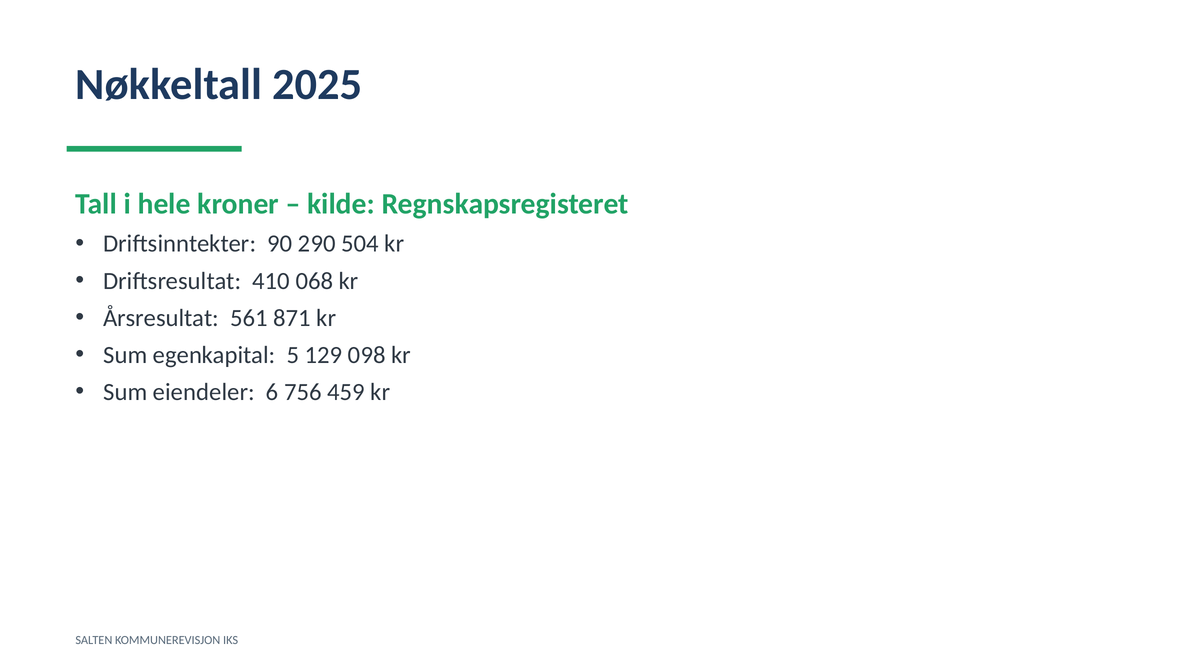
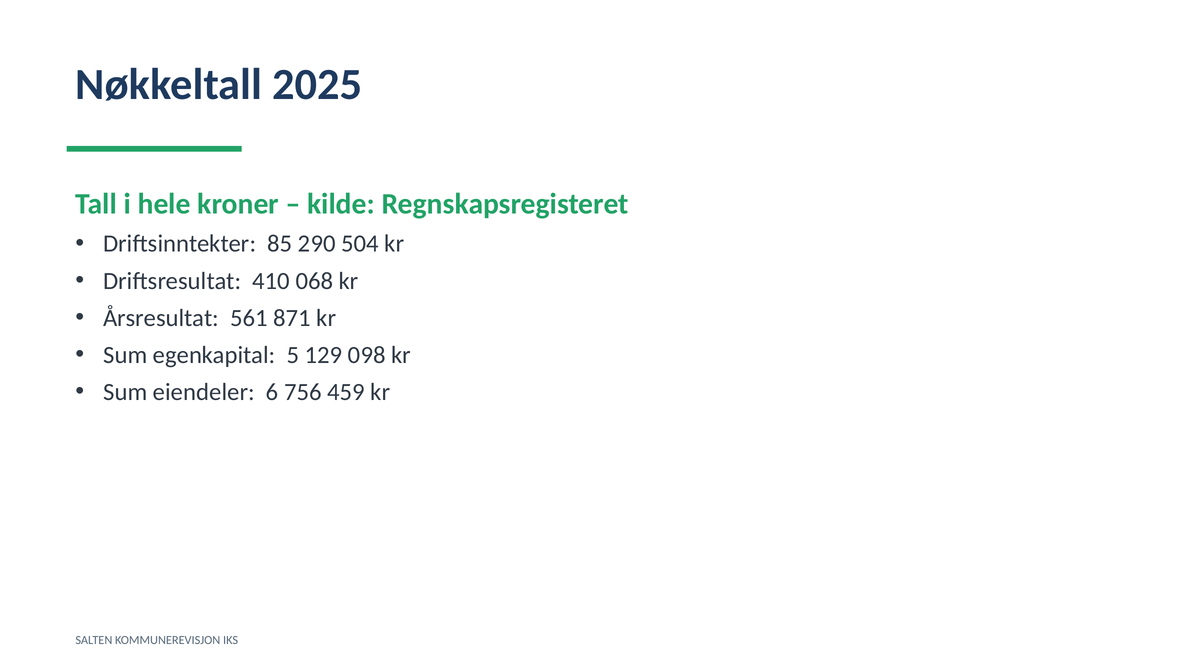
90: 90 -> 85
